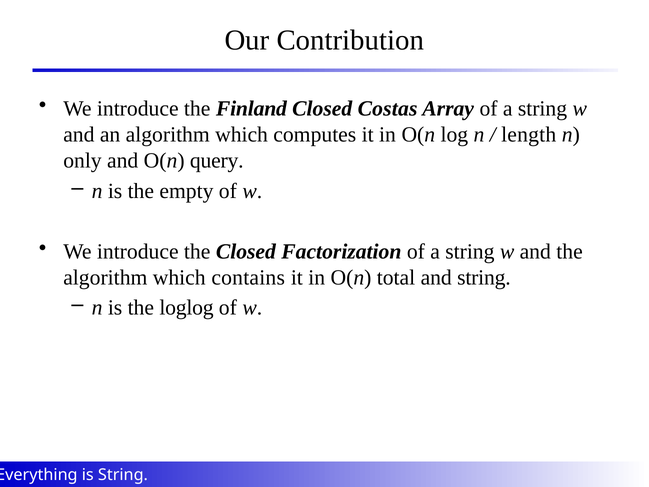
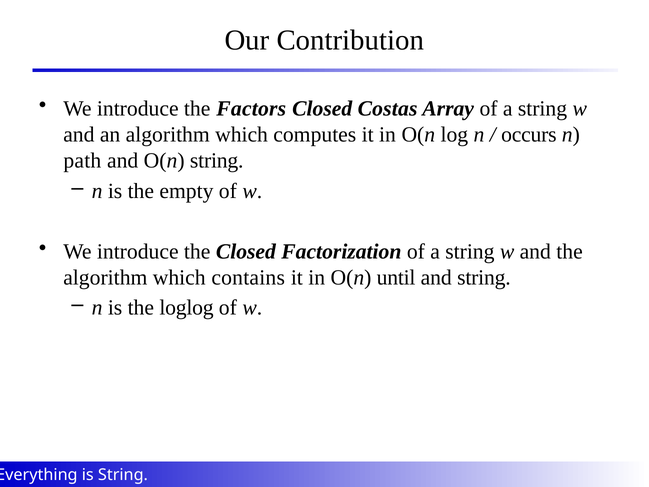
Finland: Finland -> Factors
length: length -> occurs
only: only -> path
O(n query: query -> string
total: total -> until
